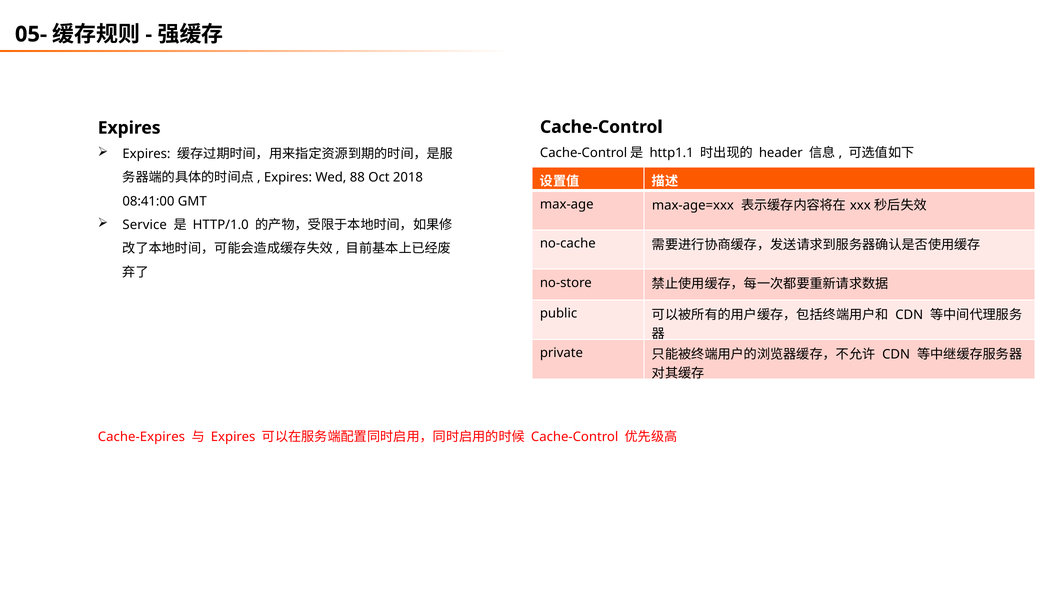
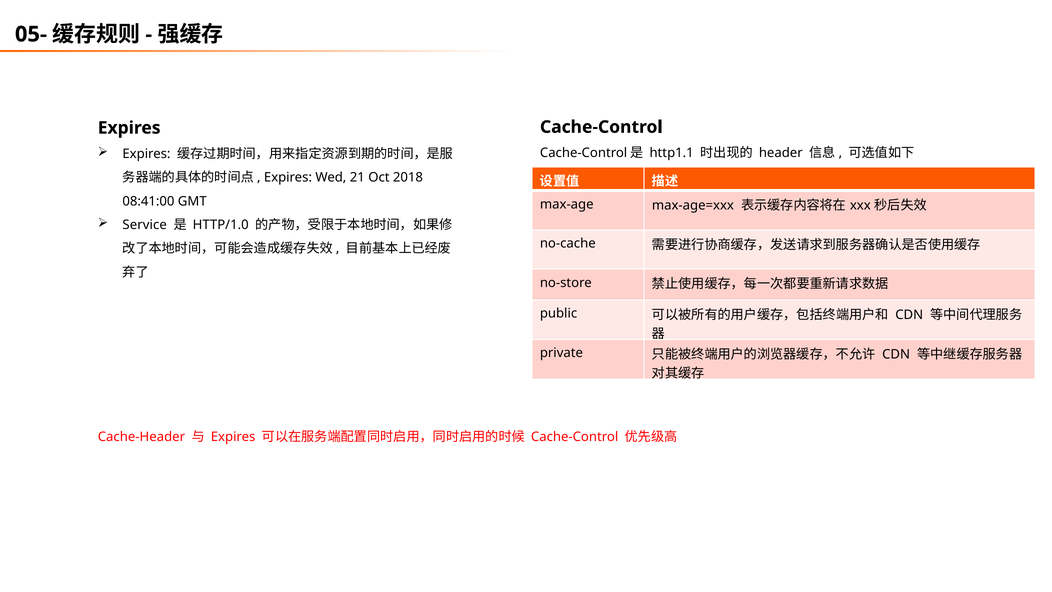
88: 88 -> 21
Cache-Expires: Cache-Expires -> Cache-Header
